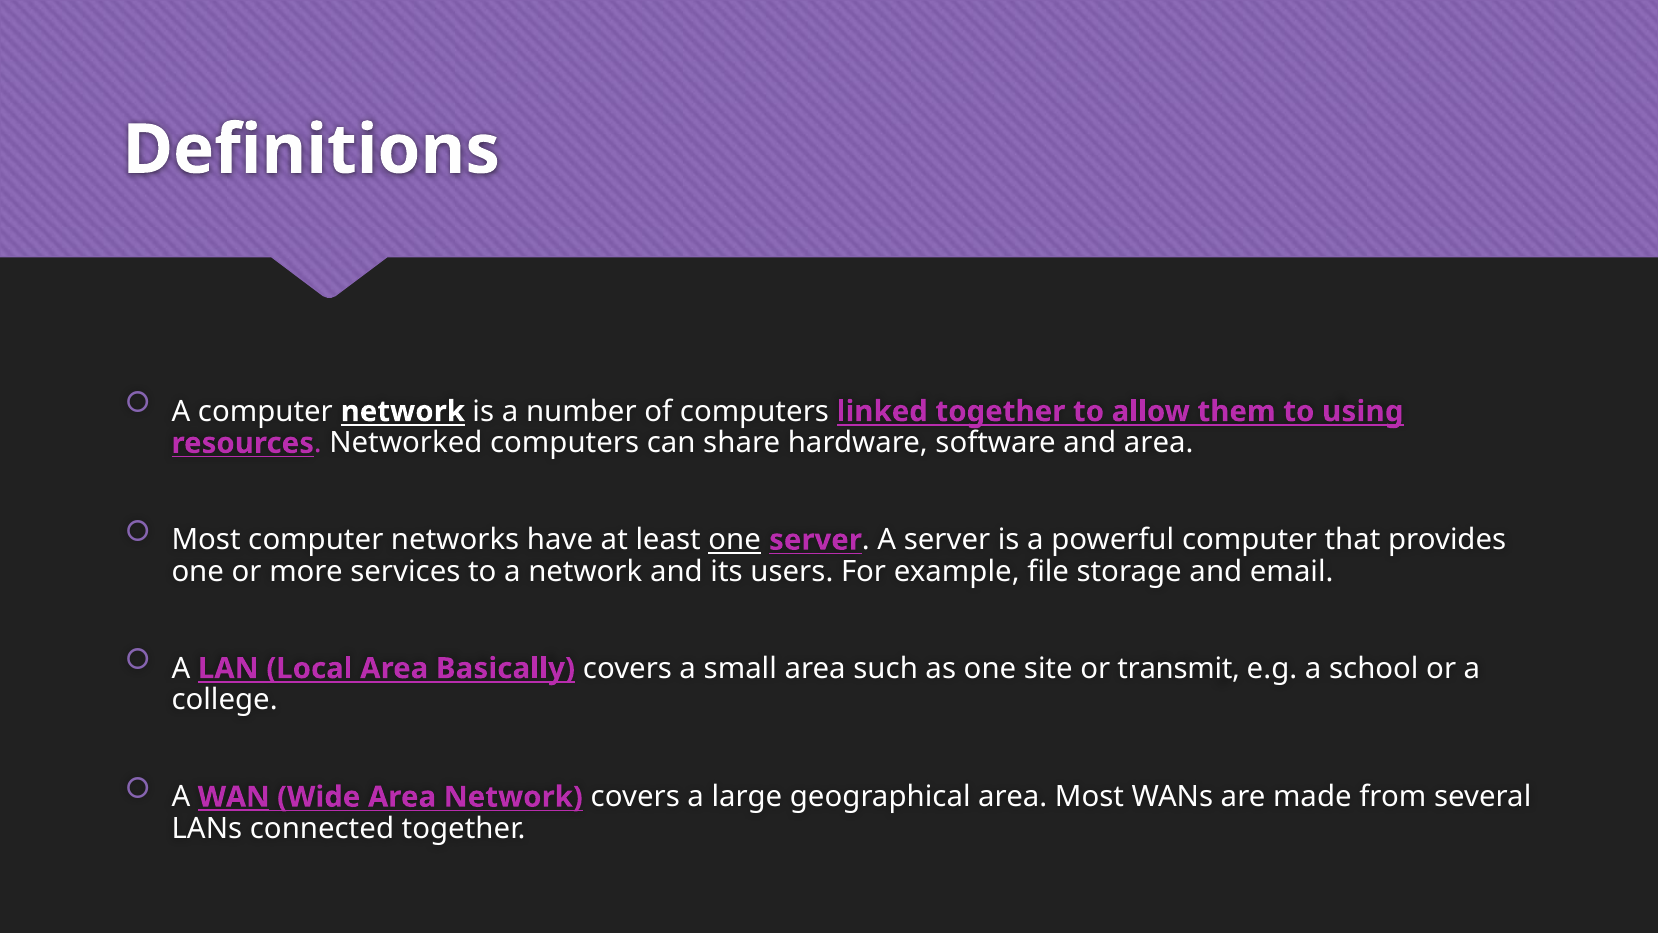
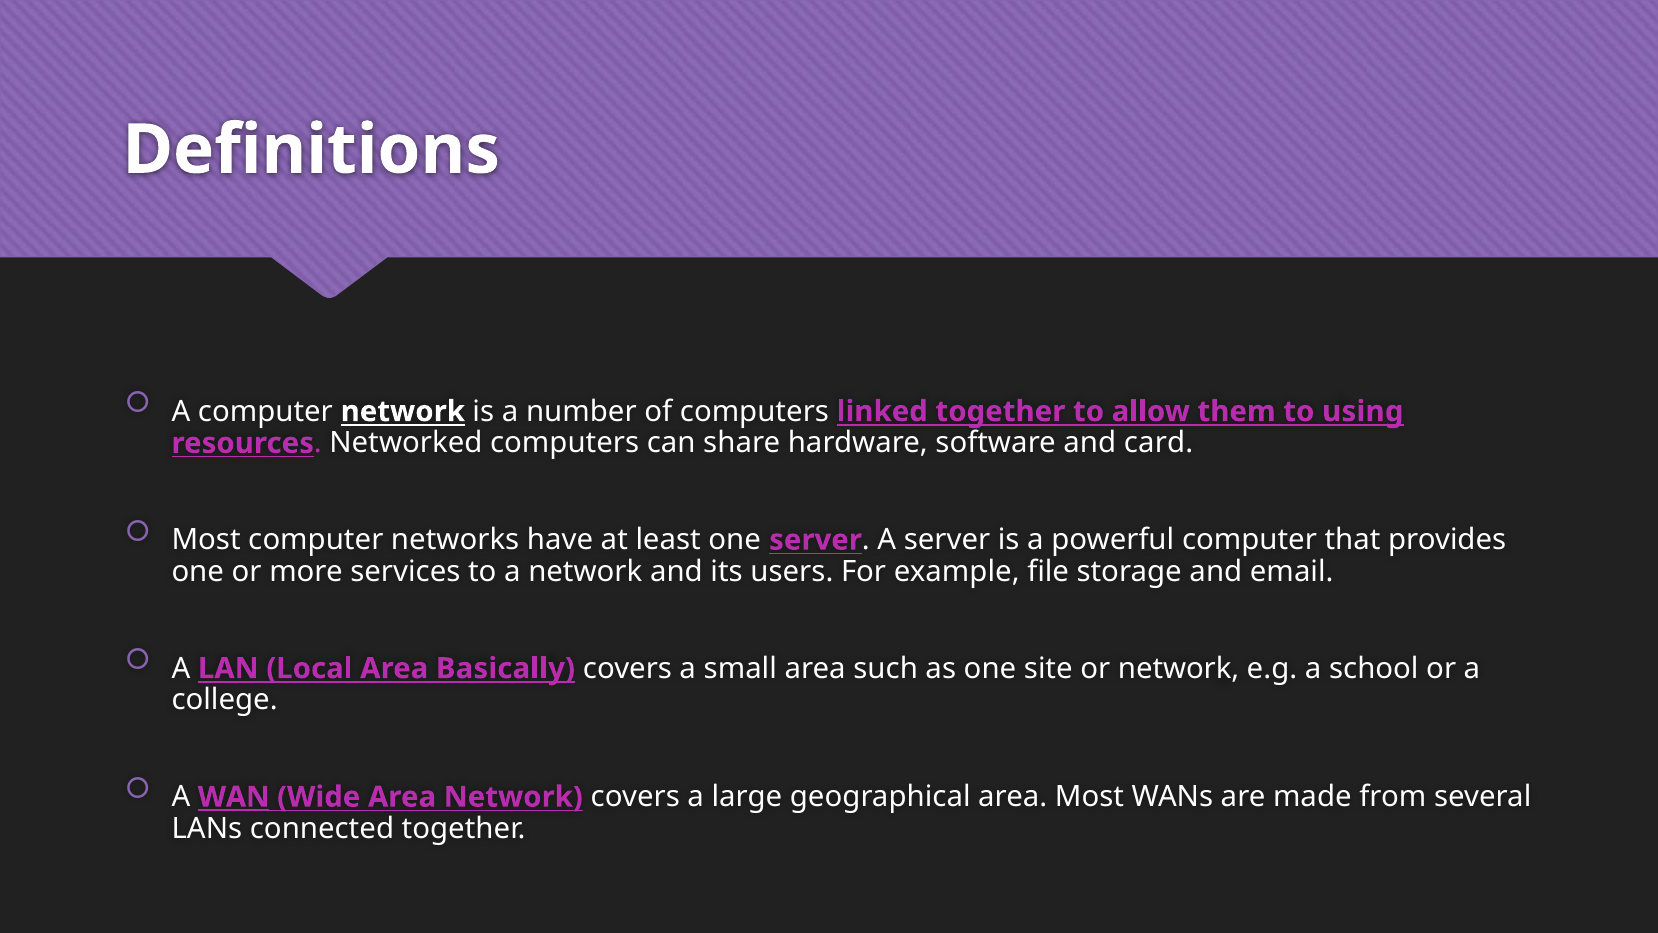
and area: area -> card
one at (735, 540) underline: present -> none
or transmit: transmit -> network
